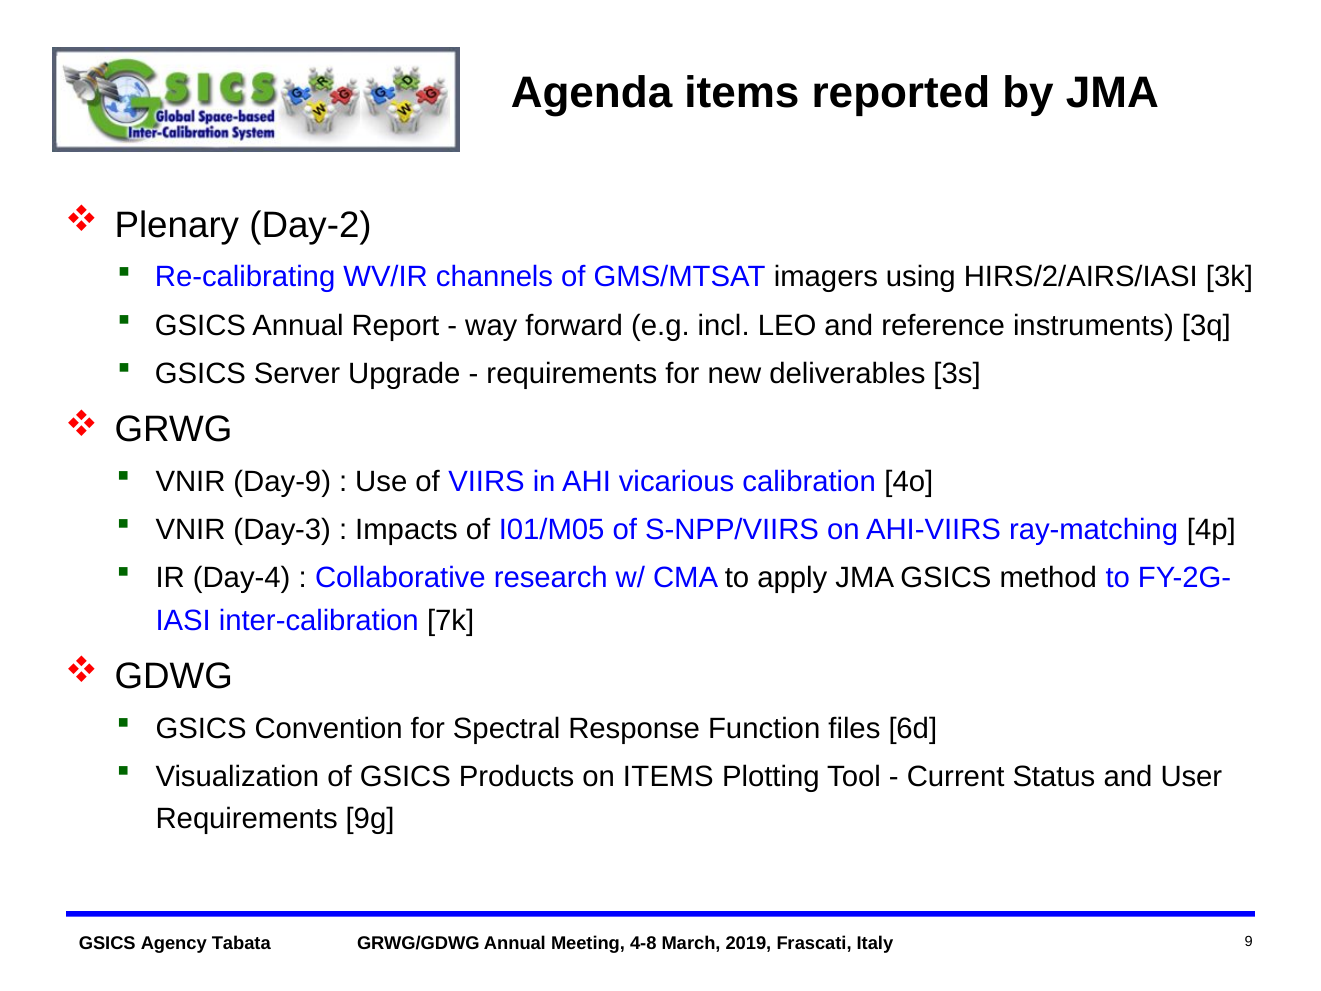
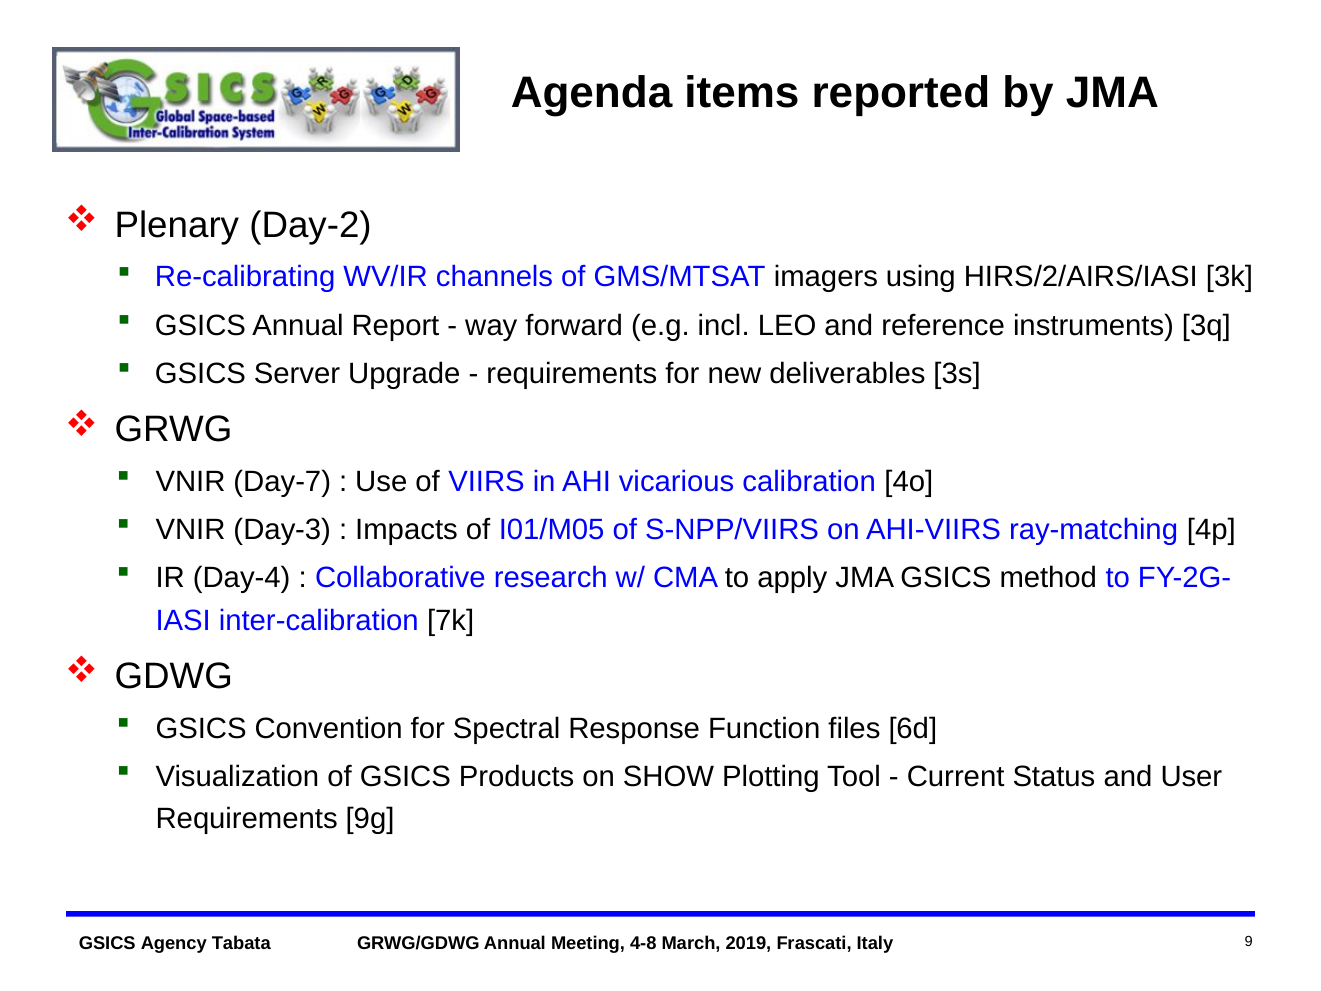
Day-9: Day-9 -> Day-7
on ITEMS: ITEMS -> SHOW
